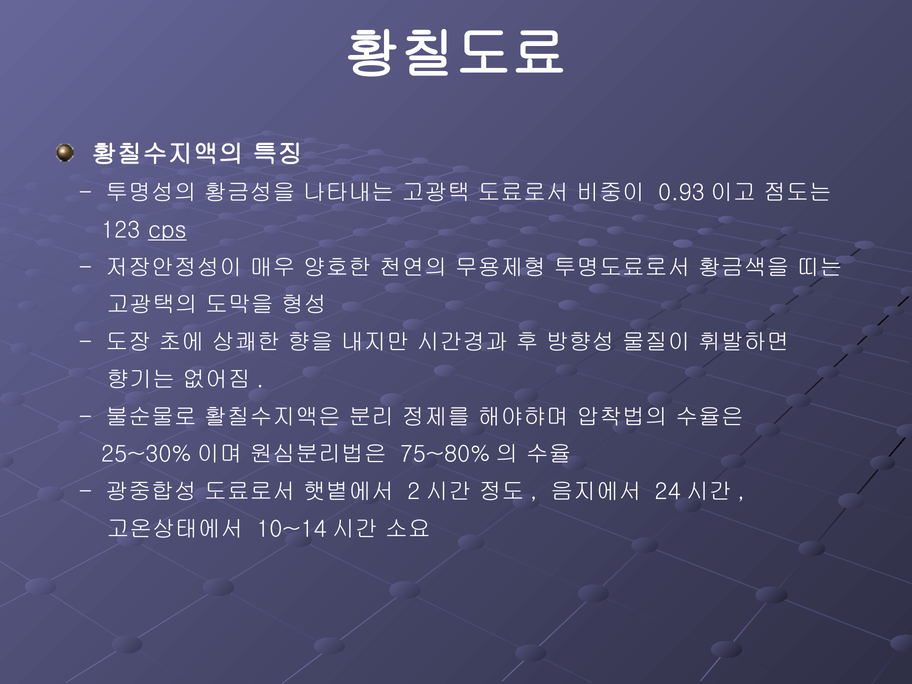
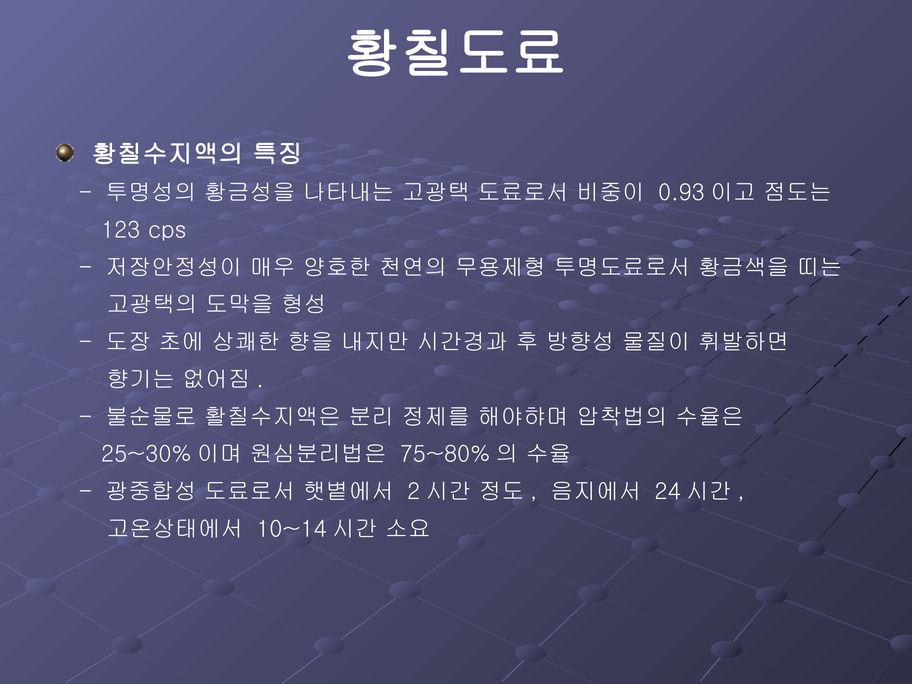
cps underline: present -> none
